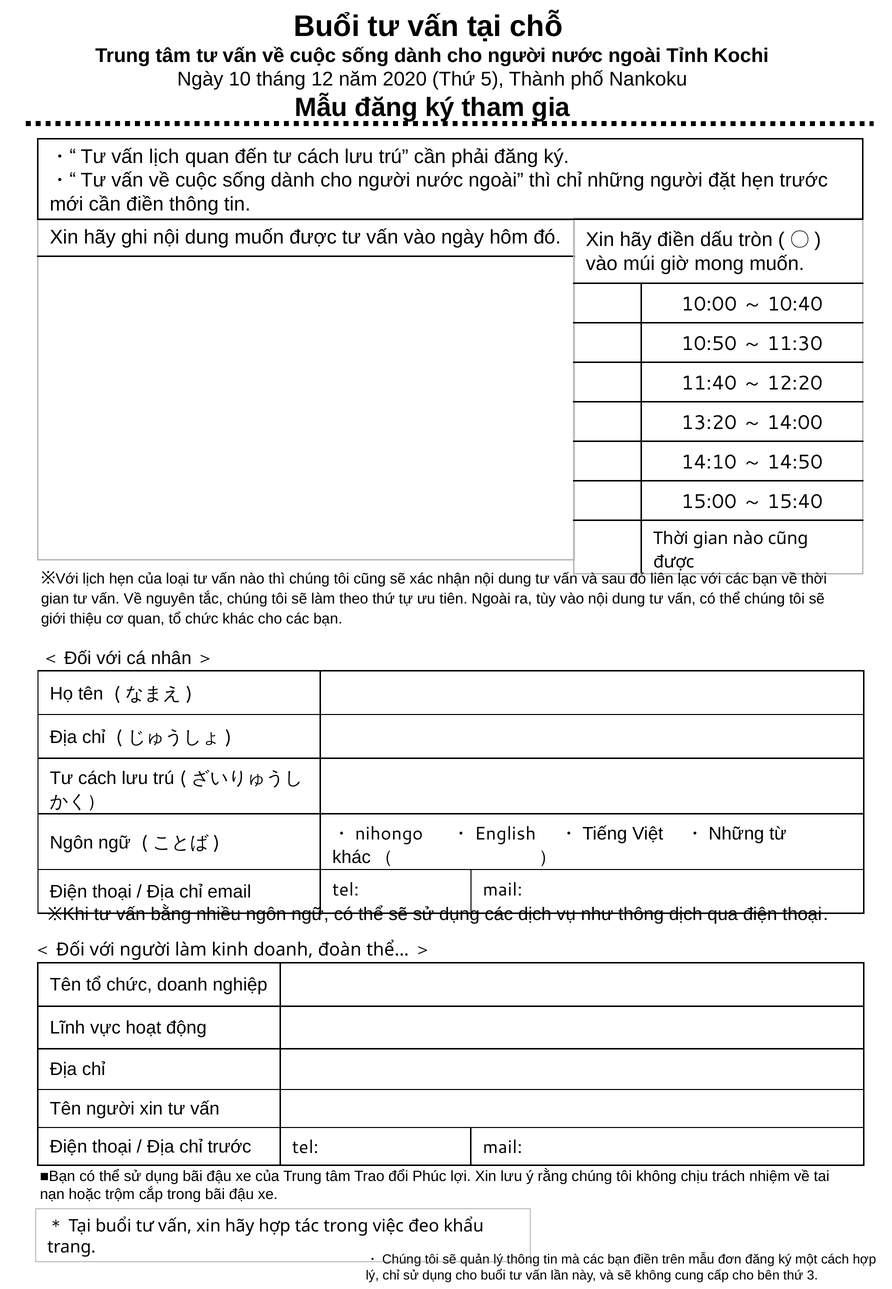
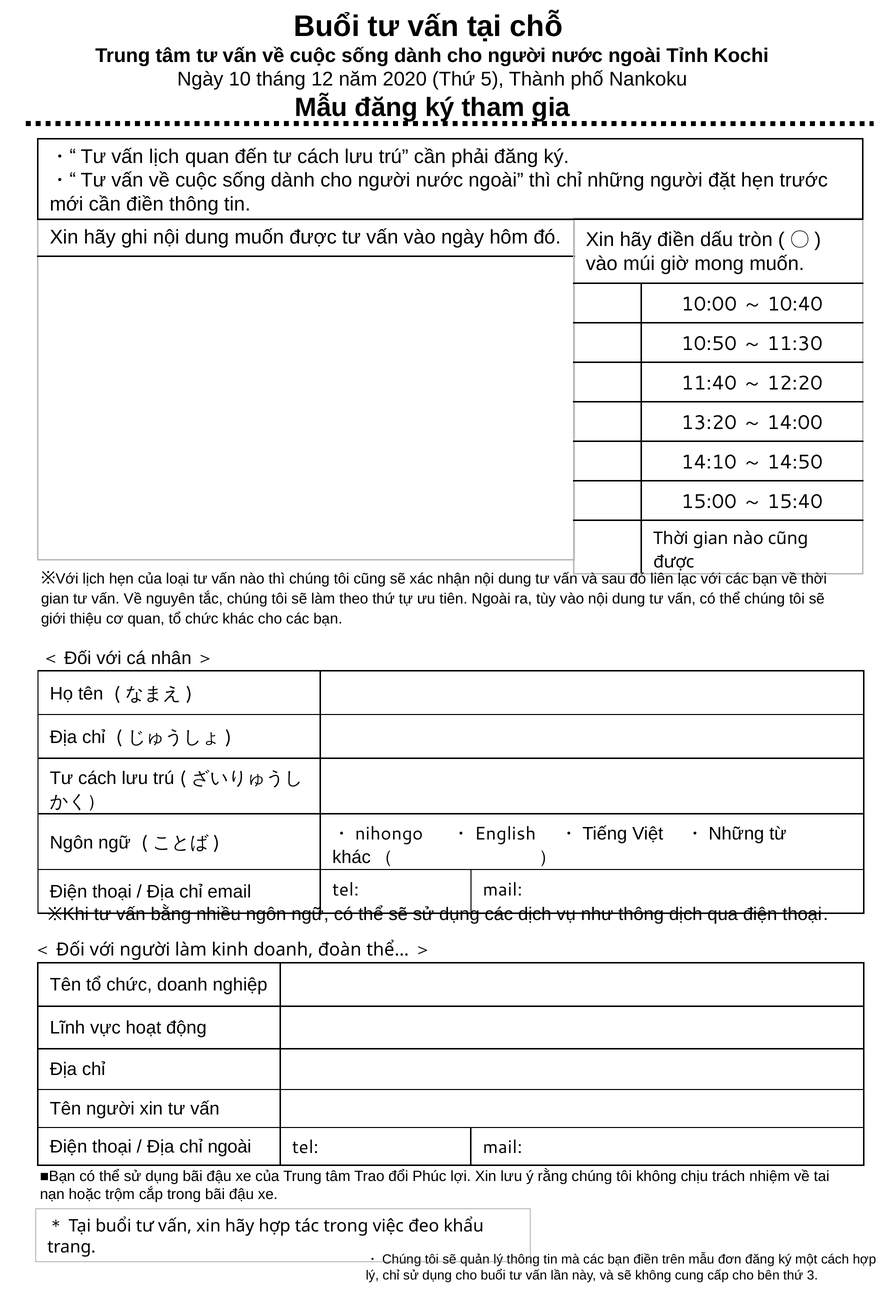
chỉ trước: trước -> ngoài
